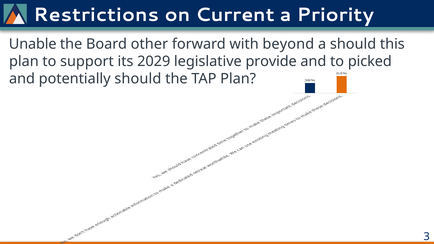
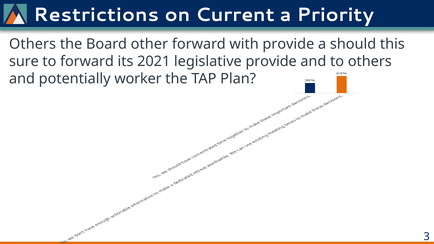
Unable at (33, 44): Unable -> Others
with beyond: beyond -> provide
plan at (24, 61): plan -> sure
to support: support -> forward
2029: 2029 -> 2021
to picked: picked -> others
potentially should: should -> worker
